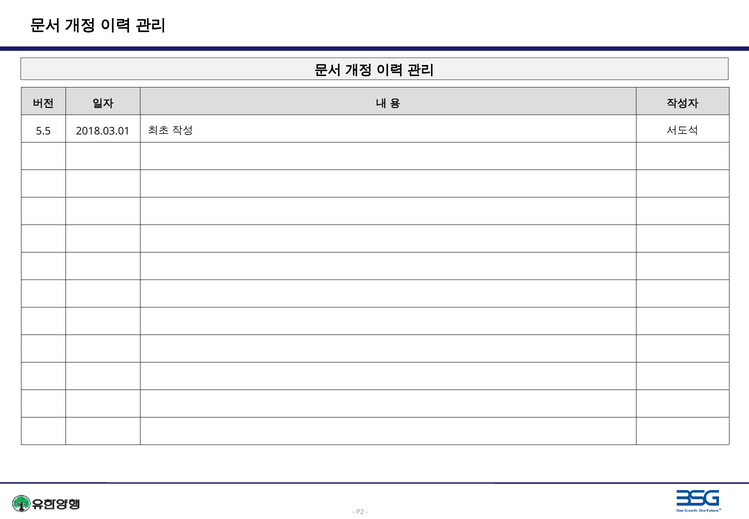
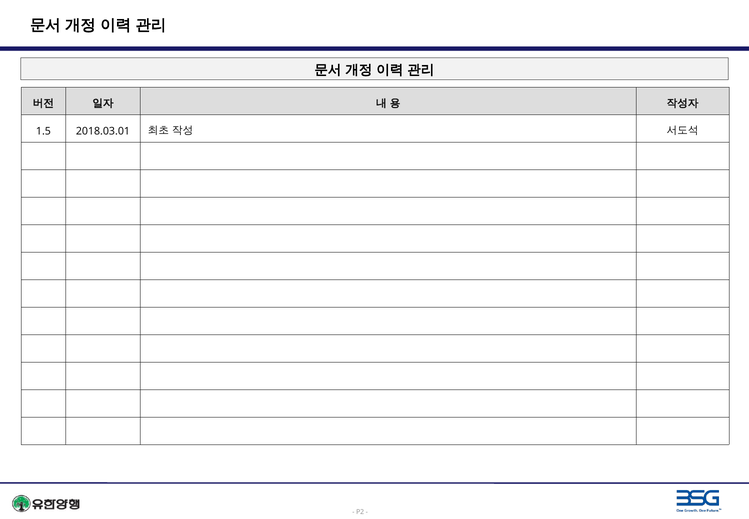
5.5: 5.5 -> 1.5
